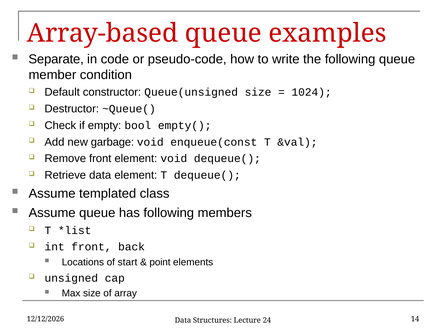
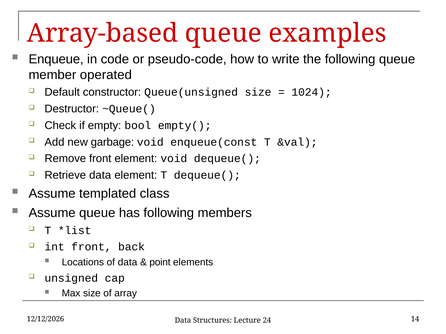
Separate: Separate -> Enqueue
condition: condition -> operated
of start: start -> data
